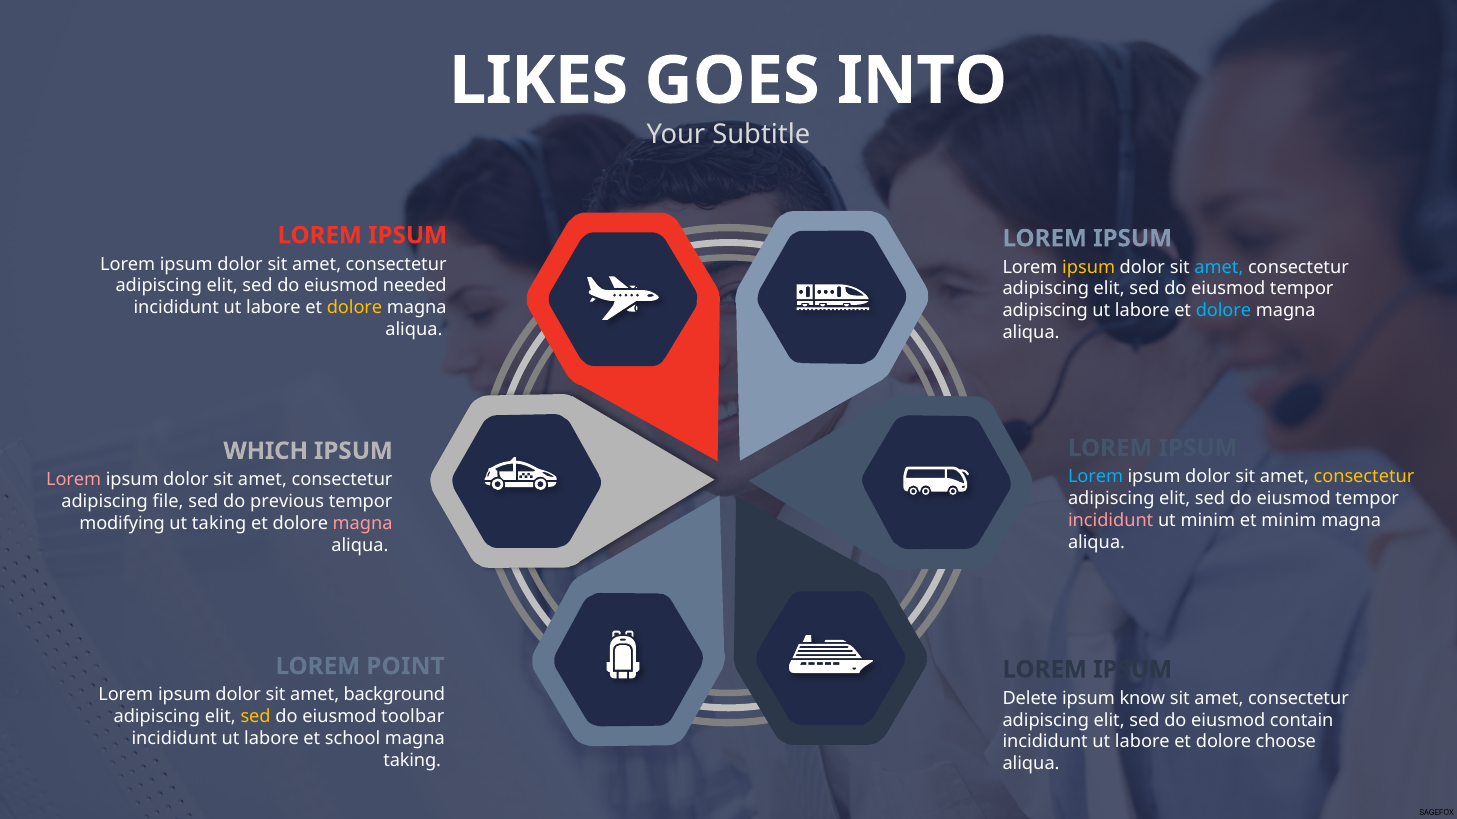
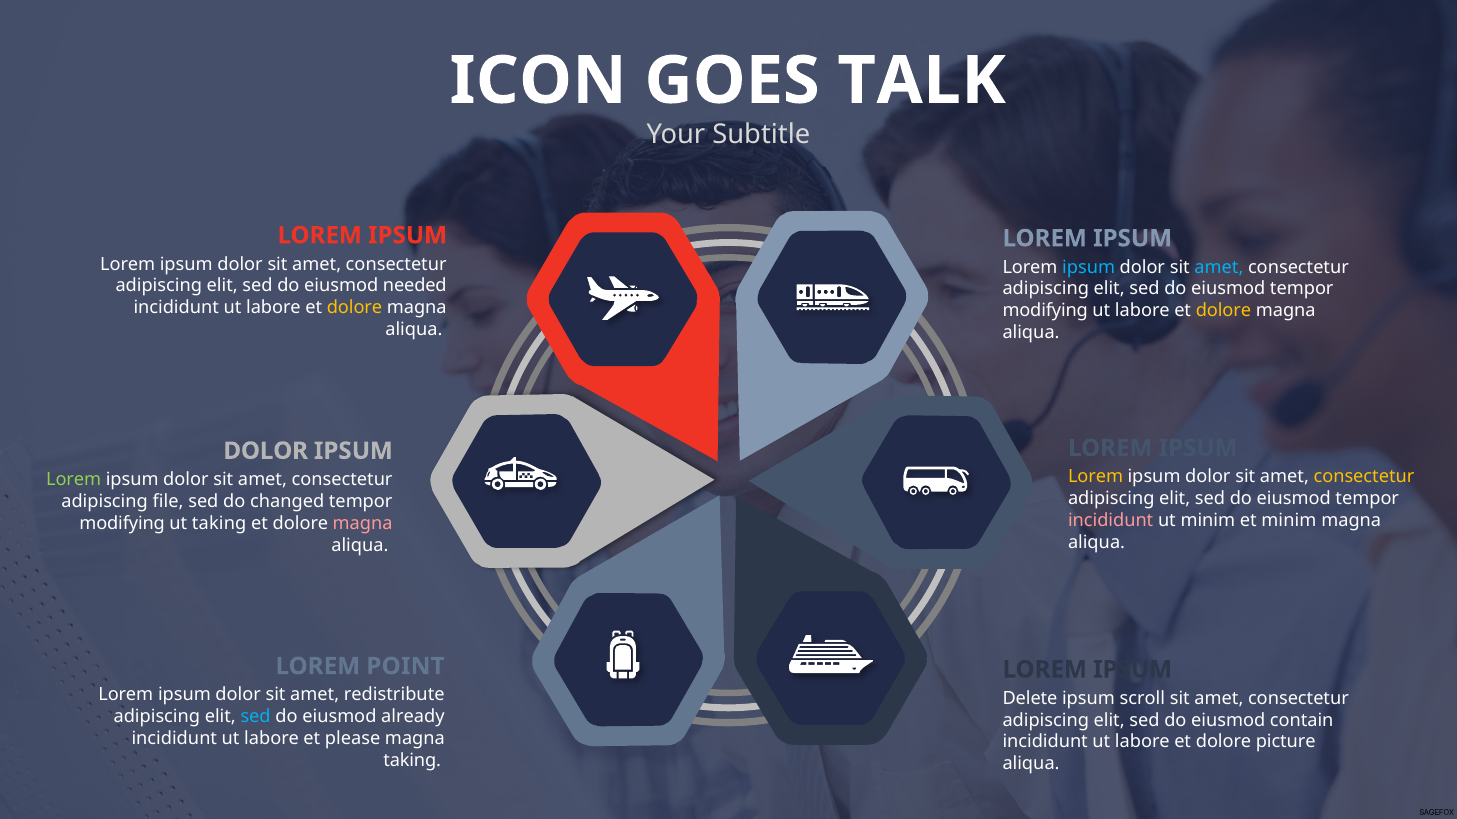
LIKES: LIKES -> ICON
INTO: INTO -> TALK
ipsum at (1089, 267) colour: yellow -> light blue
adipiscing at (1045, 311): adipiscing -> modifying
dolore at (1223, 311) colour: light blue -> yellow
WHICH at (266, 451): WHICH -> DOLOR
Lorem at (1096, 477) colour: light blue -> yellow
Lorem at (74, 480) colour: pink -> light green
previous: previous -> changed
background: background -> redistribute
know: know -> scroll
sed at (256, 717) colour: yellow -> light blue
toolbar: toolbar -> already
school: school -> please
choose: choose -> picture
